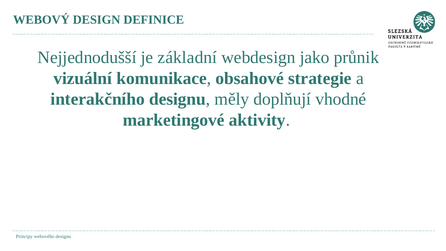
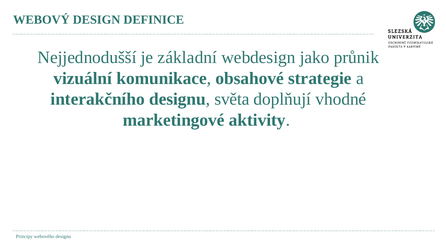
měly: měly -> světa
